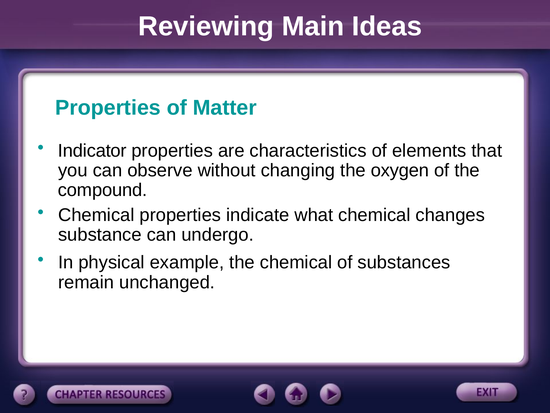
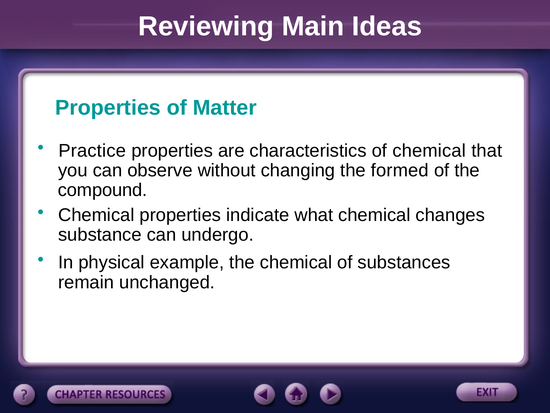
Indicator: Indicator -> Practice
of elements: elements -> chemical
oxygen: oxygen -> formed
